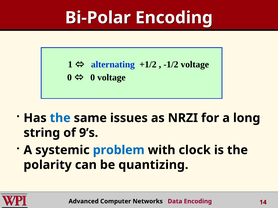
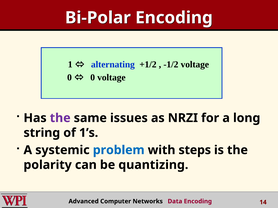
the at (60, 118) colour: blue -> purple
9’s: 9’s -> 1’s
clock: clock -> steps
